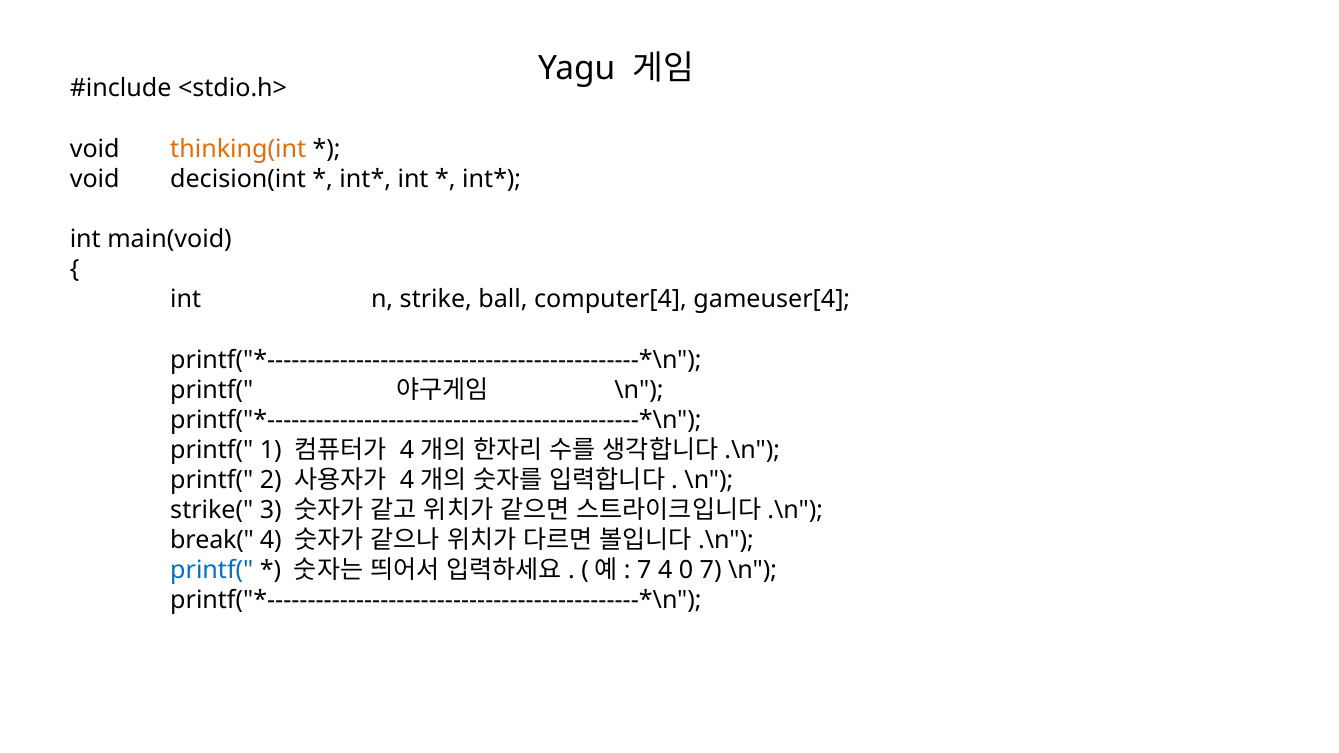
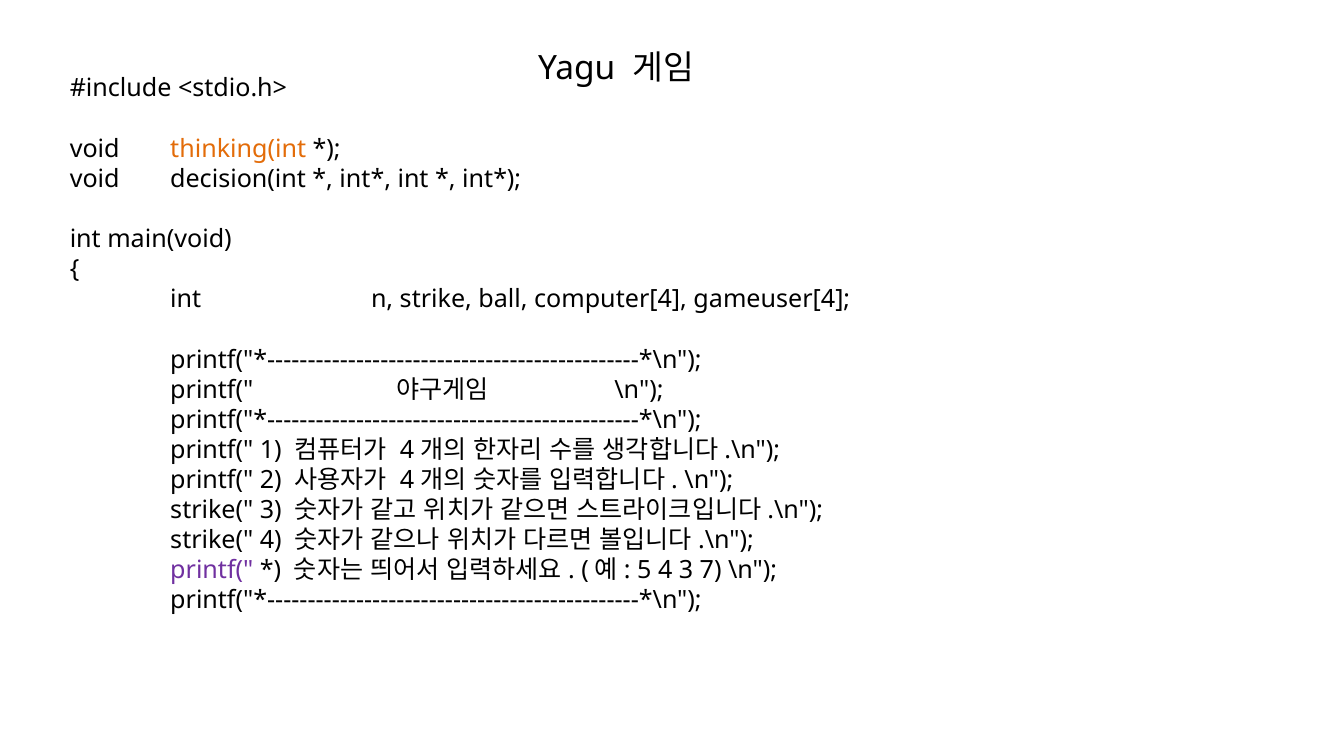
break( at (212, 541): break( -> strike(
printf( at (212, 571) colour: blue -> purple
7 at (644, 571): 7 -> 5
4 0: 0 -> 3
